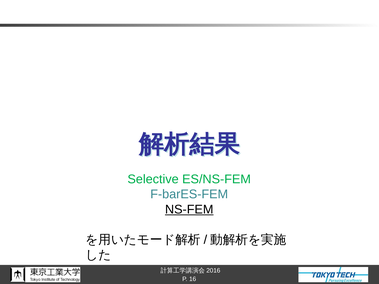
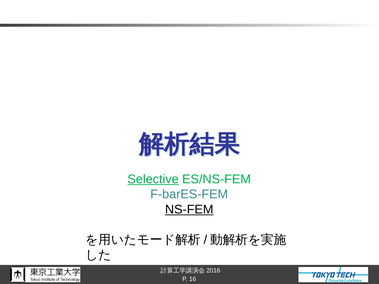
Selective underline: none -> present
